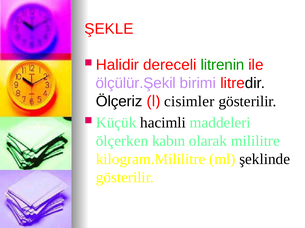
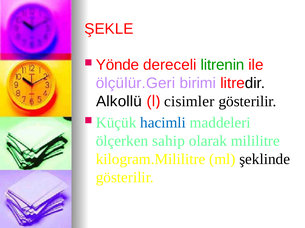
Halidir: Halidir -> Yönde
ölçülür.Şekil: ölçülür.Şekil -> ölçülür.Geri
Ölçeriz: Ölçeriz -> Alkollü
hacimli colour: black -> blue
kabın: kabın -> sahip
